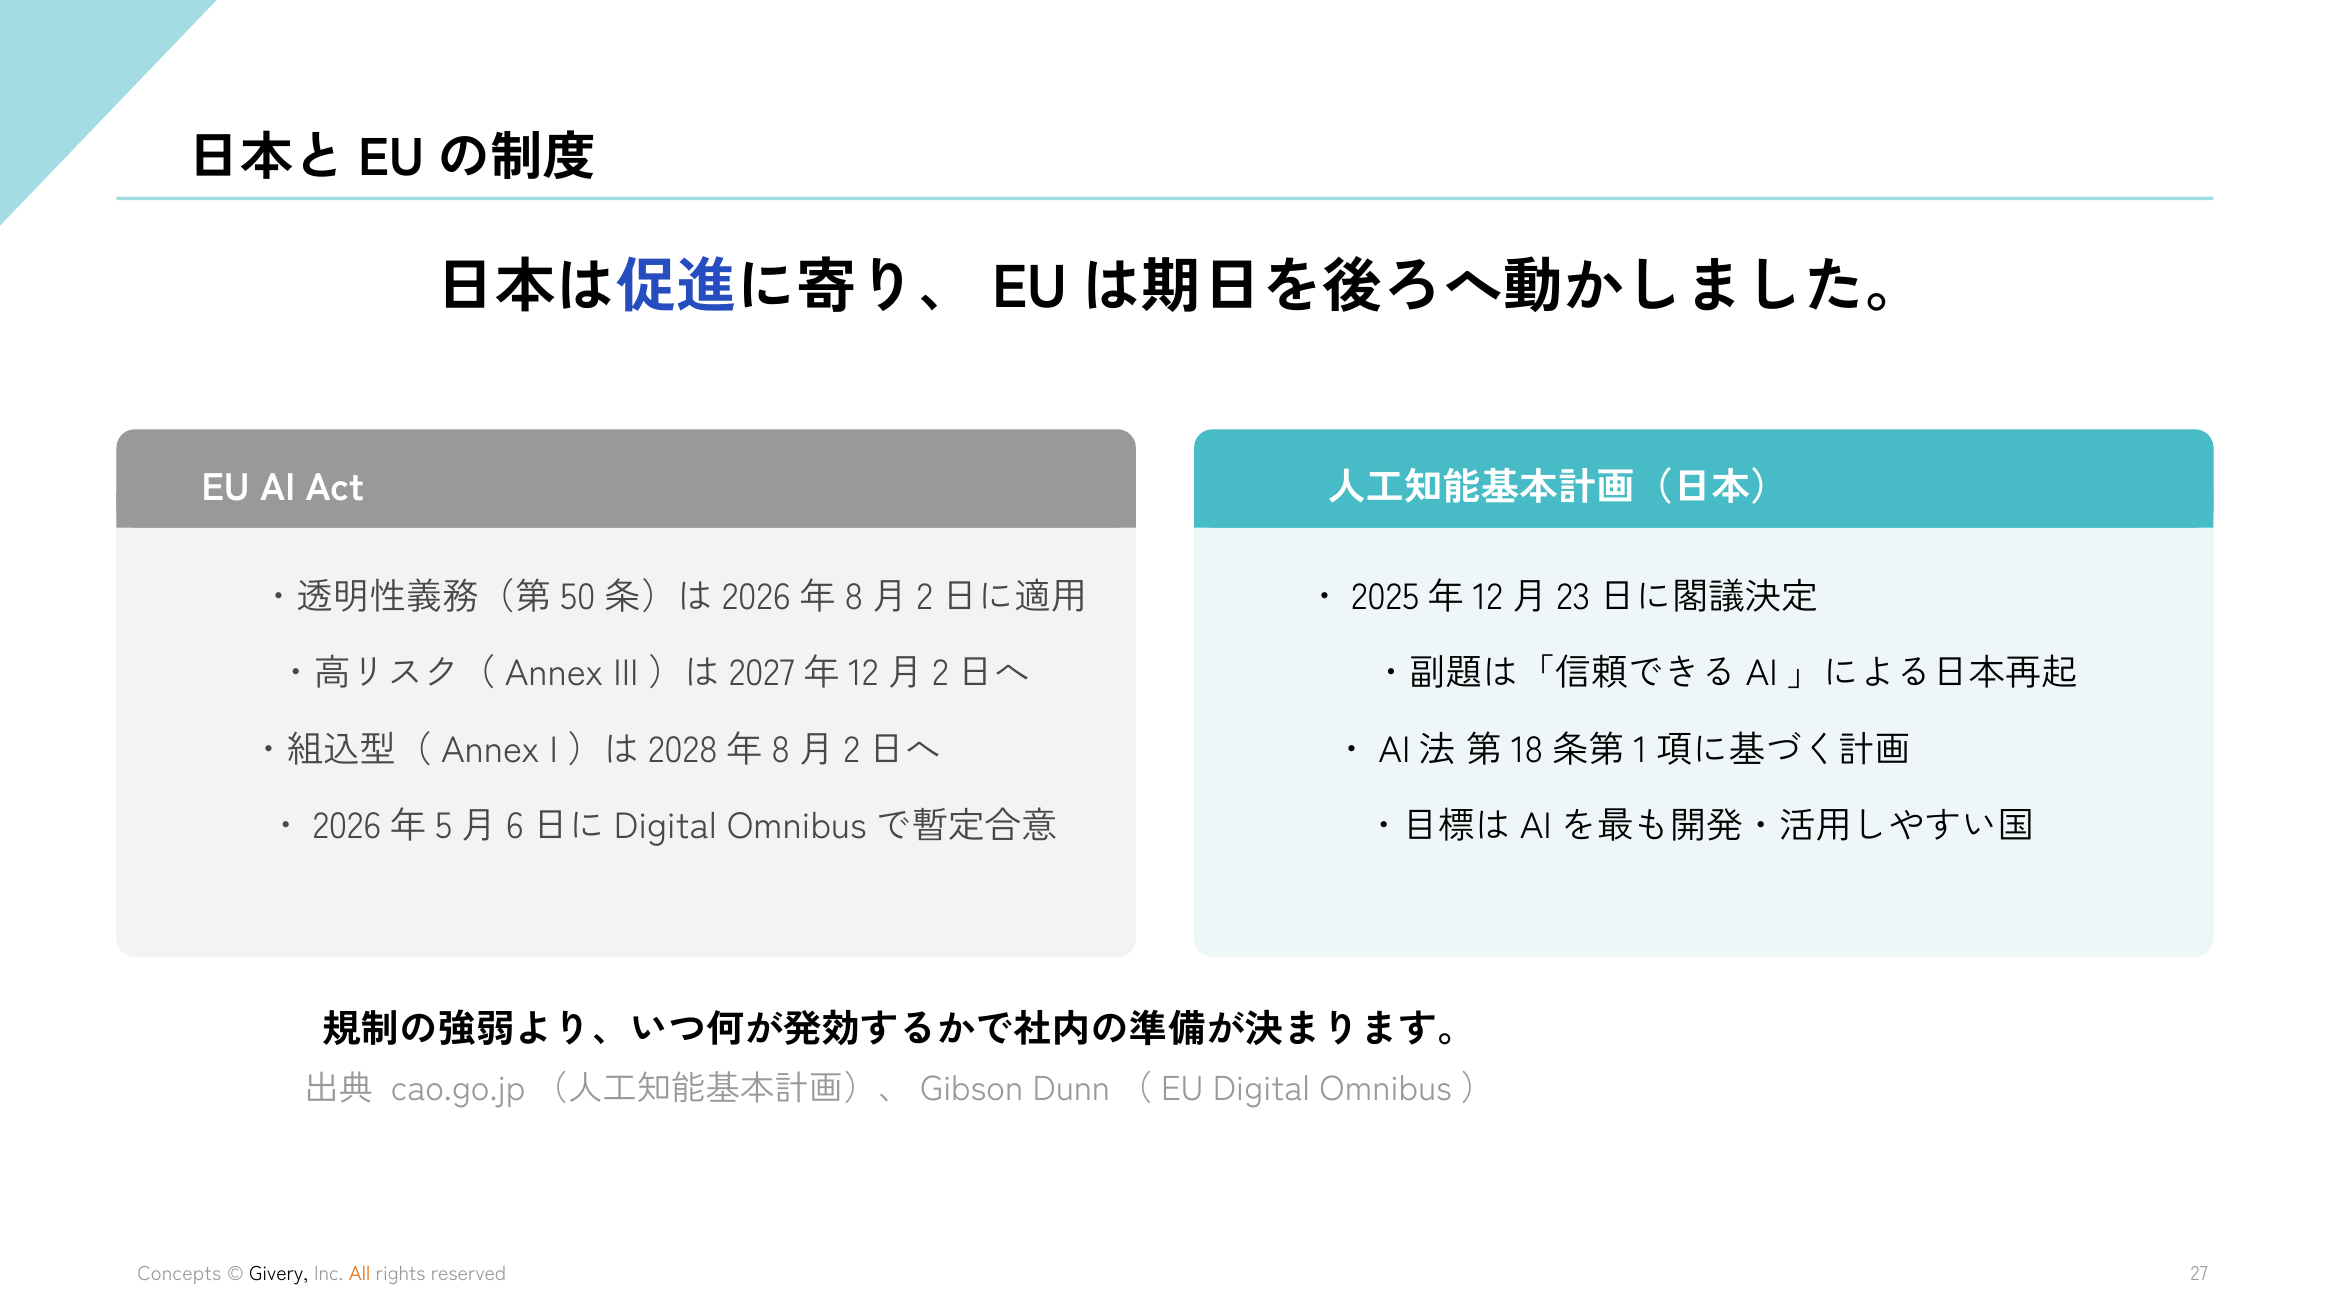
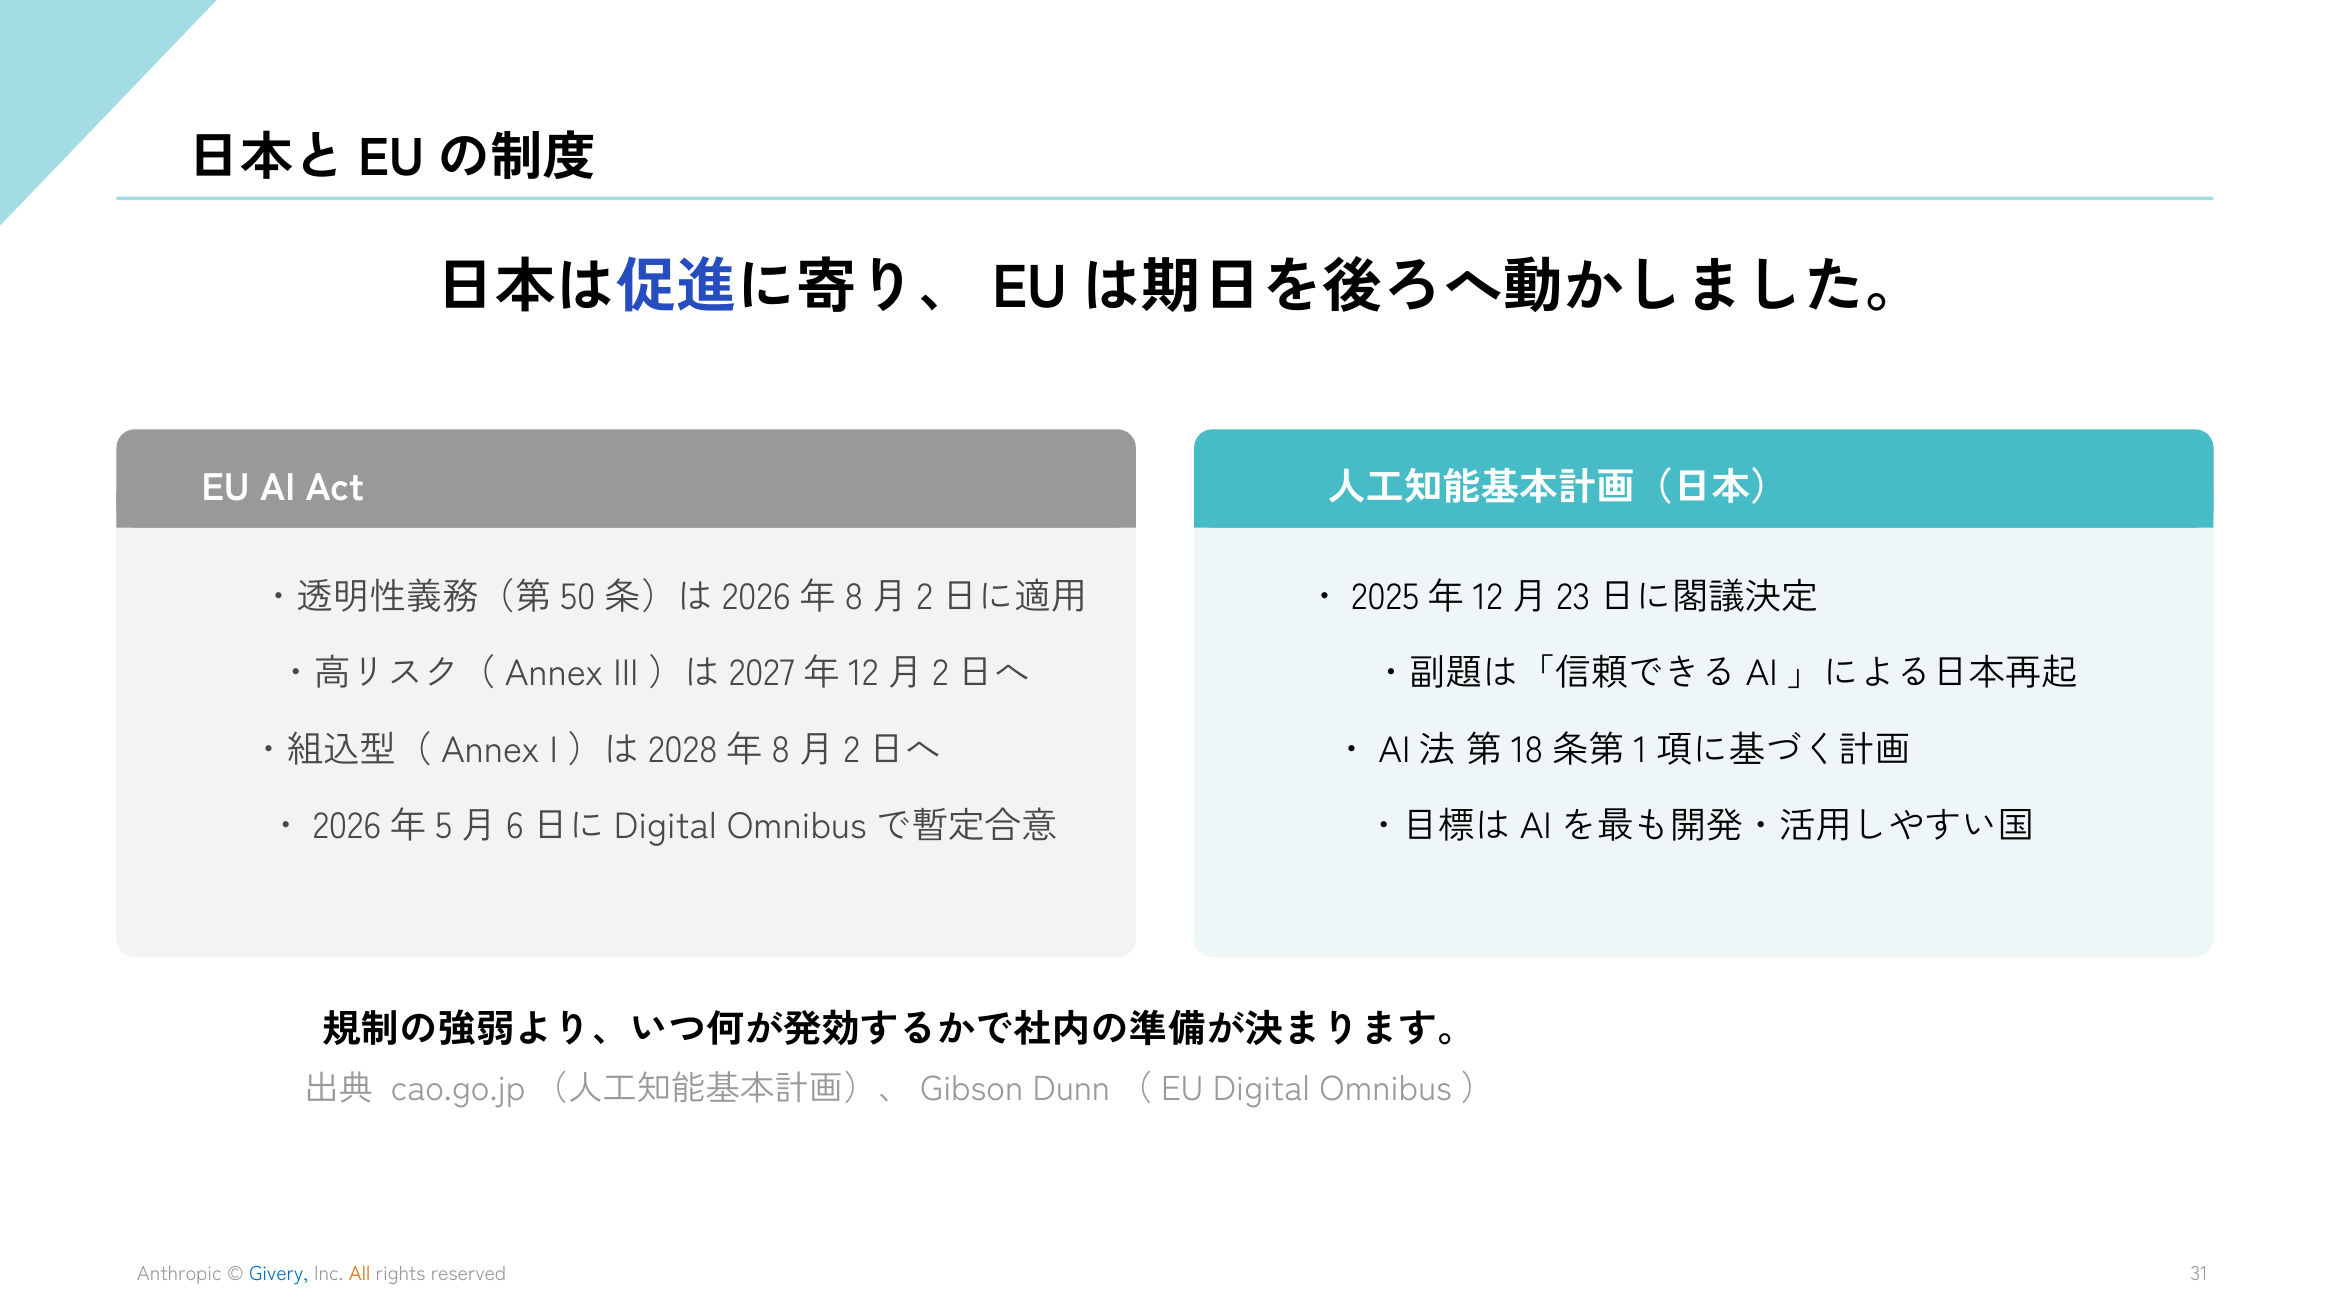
Concepts: Concepts -> Anthropic
Givery colour: black -> blue
27: 27 -> 31
